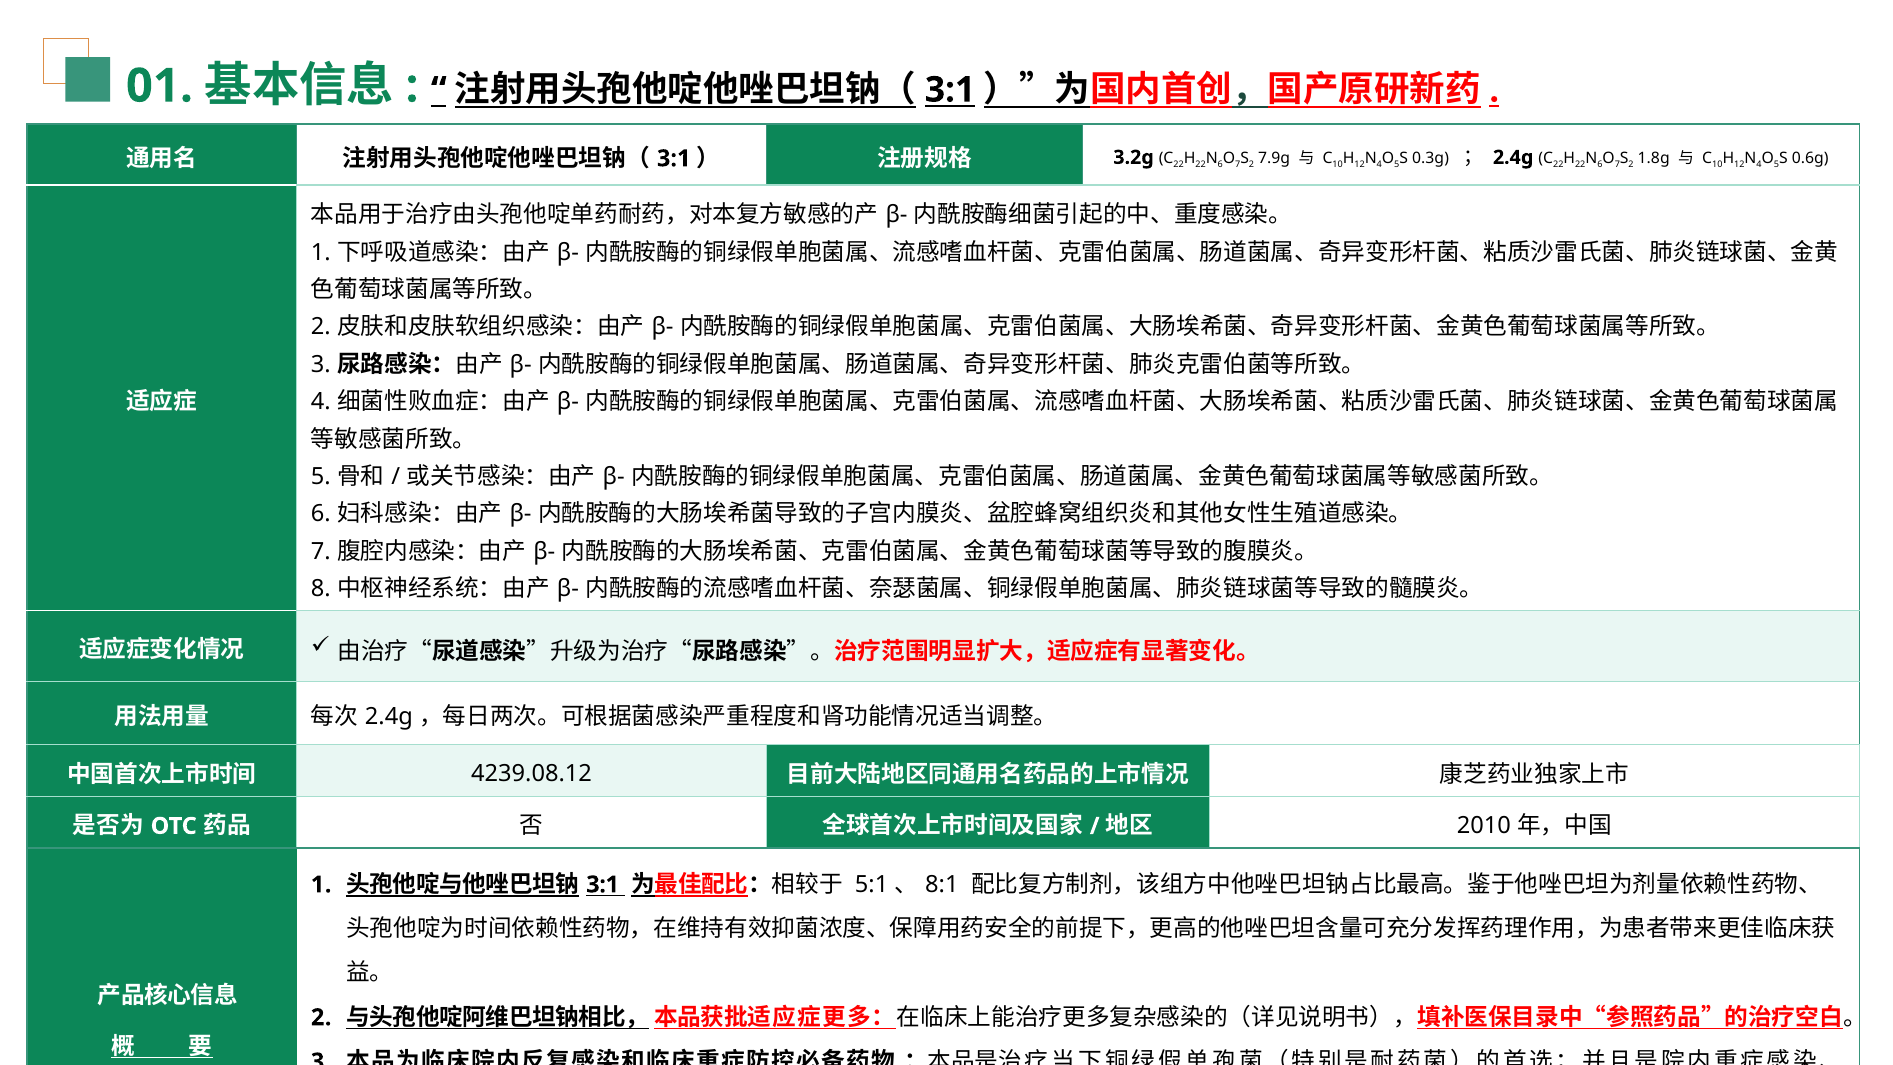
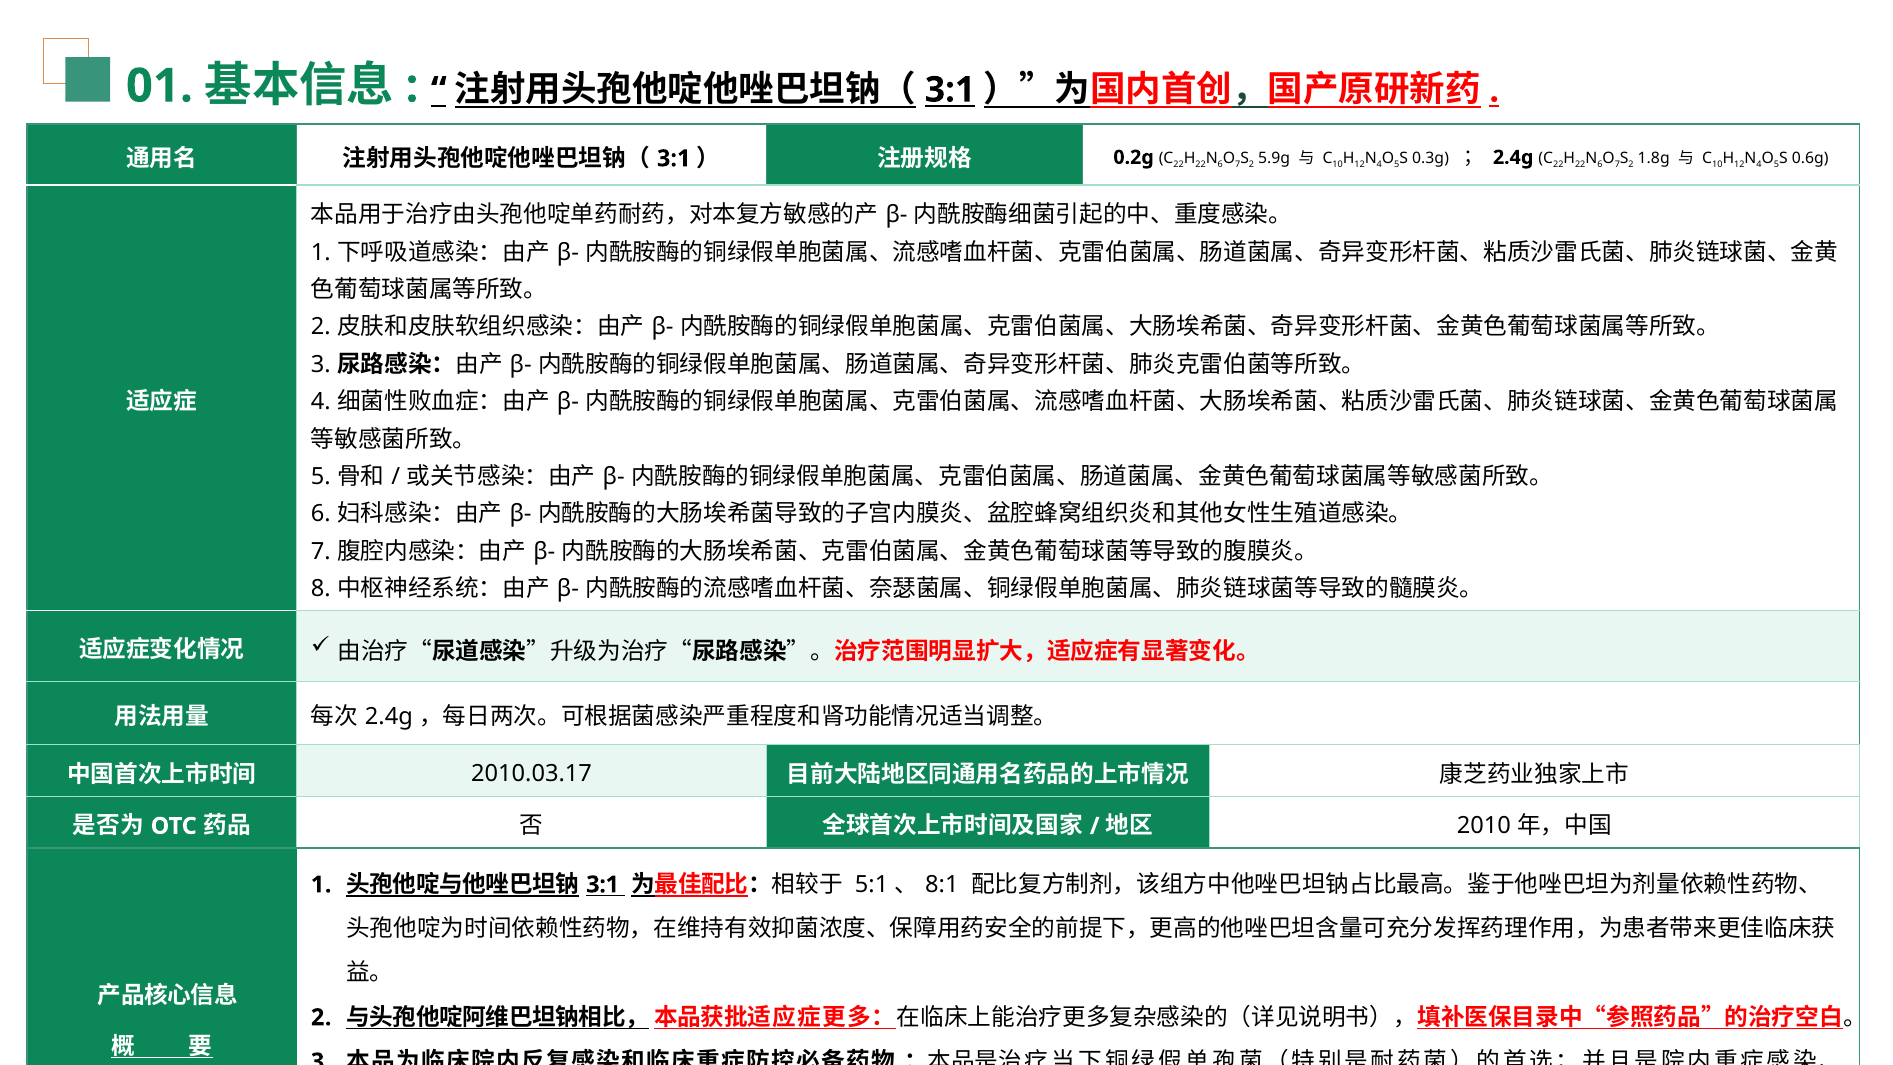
3.2g: 3.2g -> 0.2g
7.9g: 7.9g -> 5.9g
4239.08.12: 4239.08.12 -> 2010.03.17
